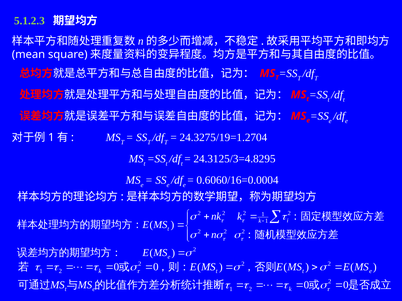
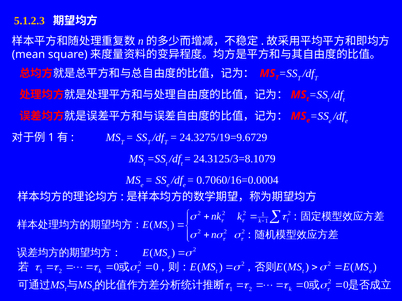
5.1.2.3 colour: light green -> yellow
24.3275/19=1.2704: 24.3275/19=1.2704 -> 24.3275/19=9.6729
24.3125/3=4.8295: 24.3125/3=4.8295 -> 24.3125/3=8.1079
0.6060/16=0.0004: 0.6060/16=0.0004 -> 0.7060/16=0.0004
